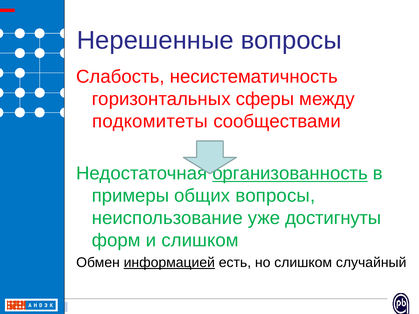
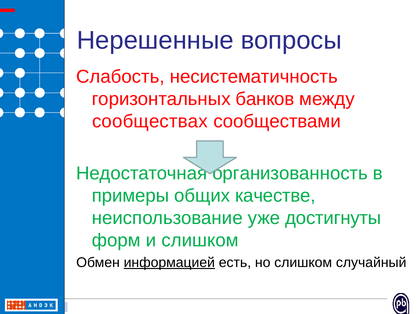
сферы: сферы -> банков
подкомитеты: подкомитеты -> сообществах
организованность underline: present -> none
общих вопросы: вопросы -> качестве
